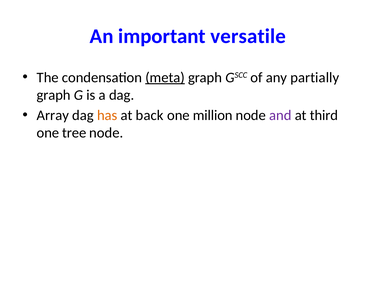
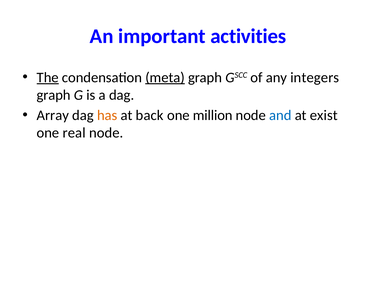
versatile: versatile -> activities
The underline: none -> present
partially: partially -> integers
and colour: purple -> blue
third: third -> exist
tree: tree -> real
